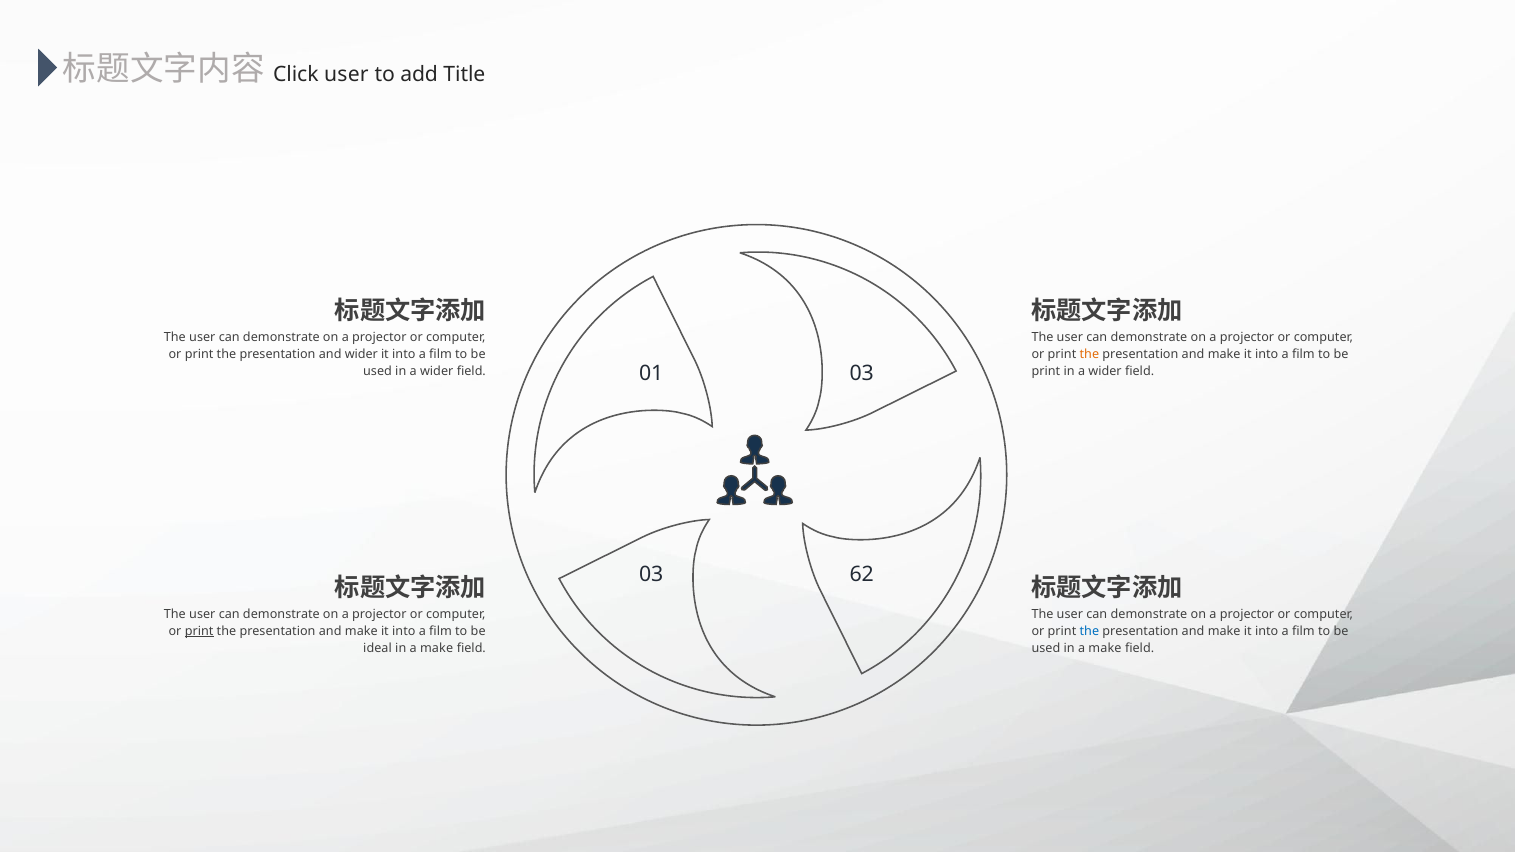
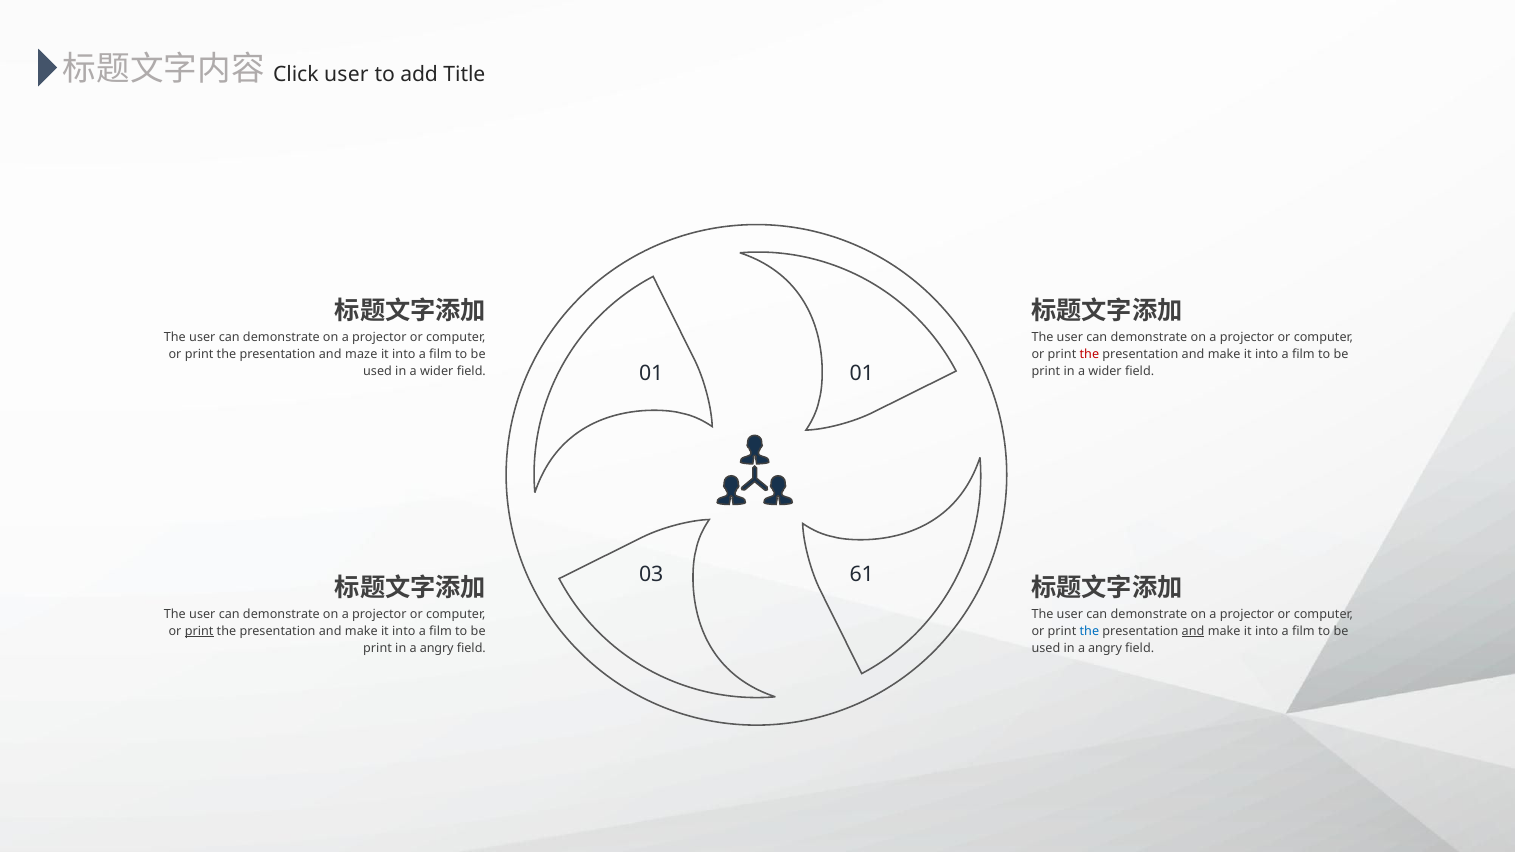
and wider: wider -> maze
the at (1089, 354) colour: orange -> red
01 03: 03 -> 01
62: 62 -> 61
and at (1193, 632) underline: none -> present
ideal at (378, 649): ideal -> print
make at (437, 649): make -> angry
used in a make: make -> angry
